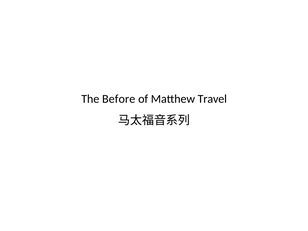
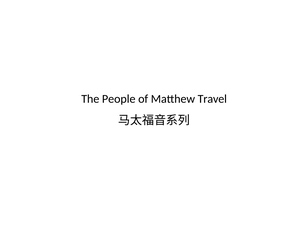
Before: Before -> People
